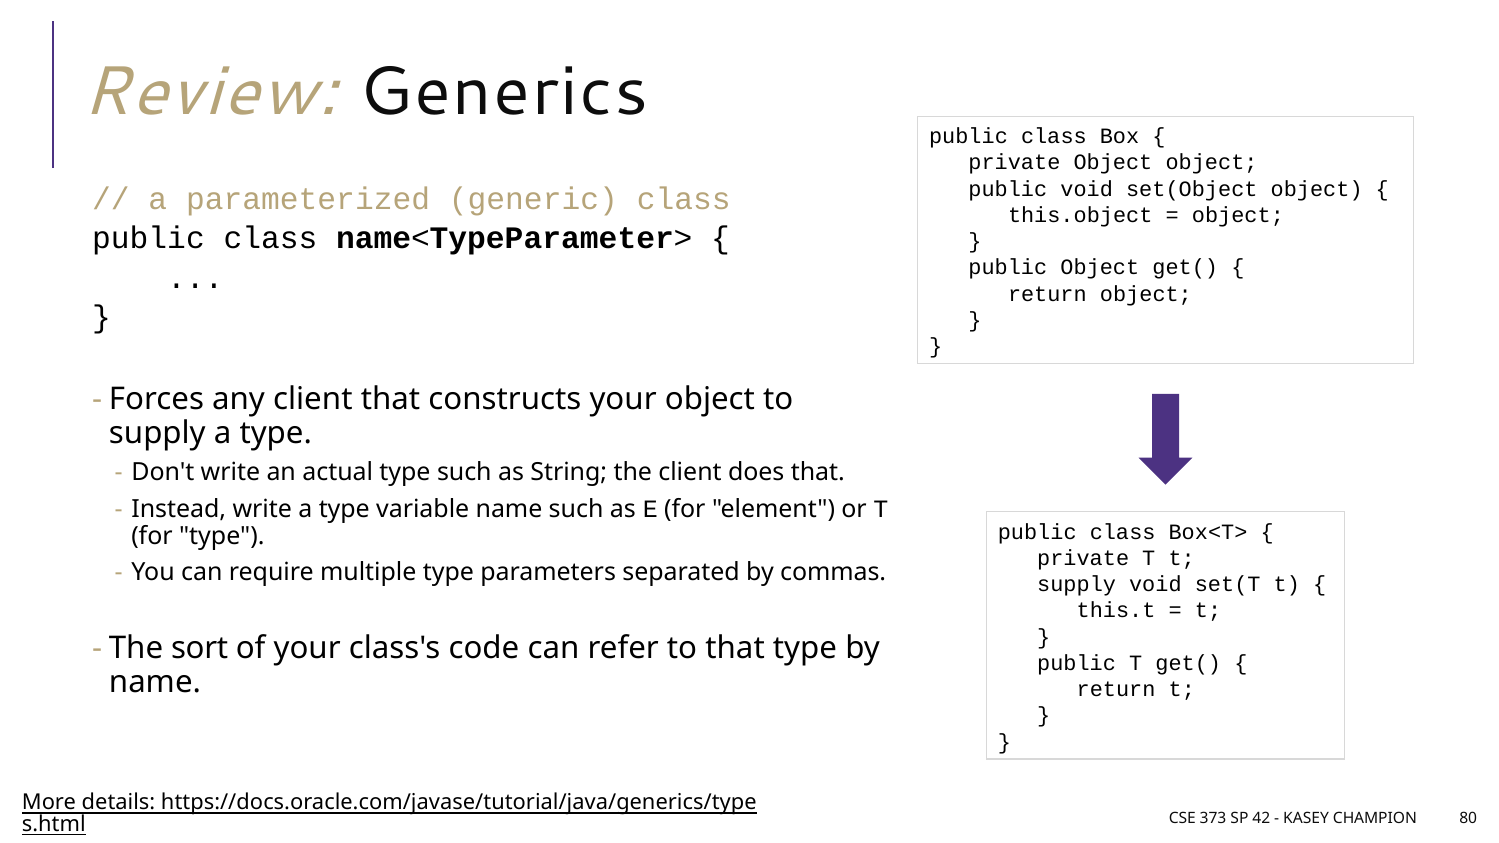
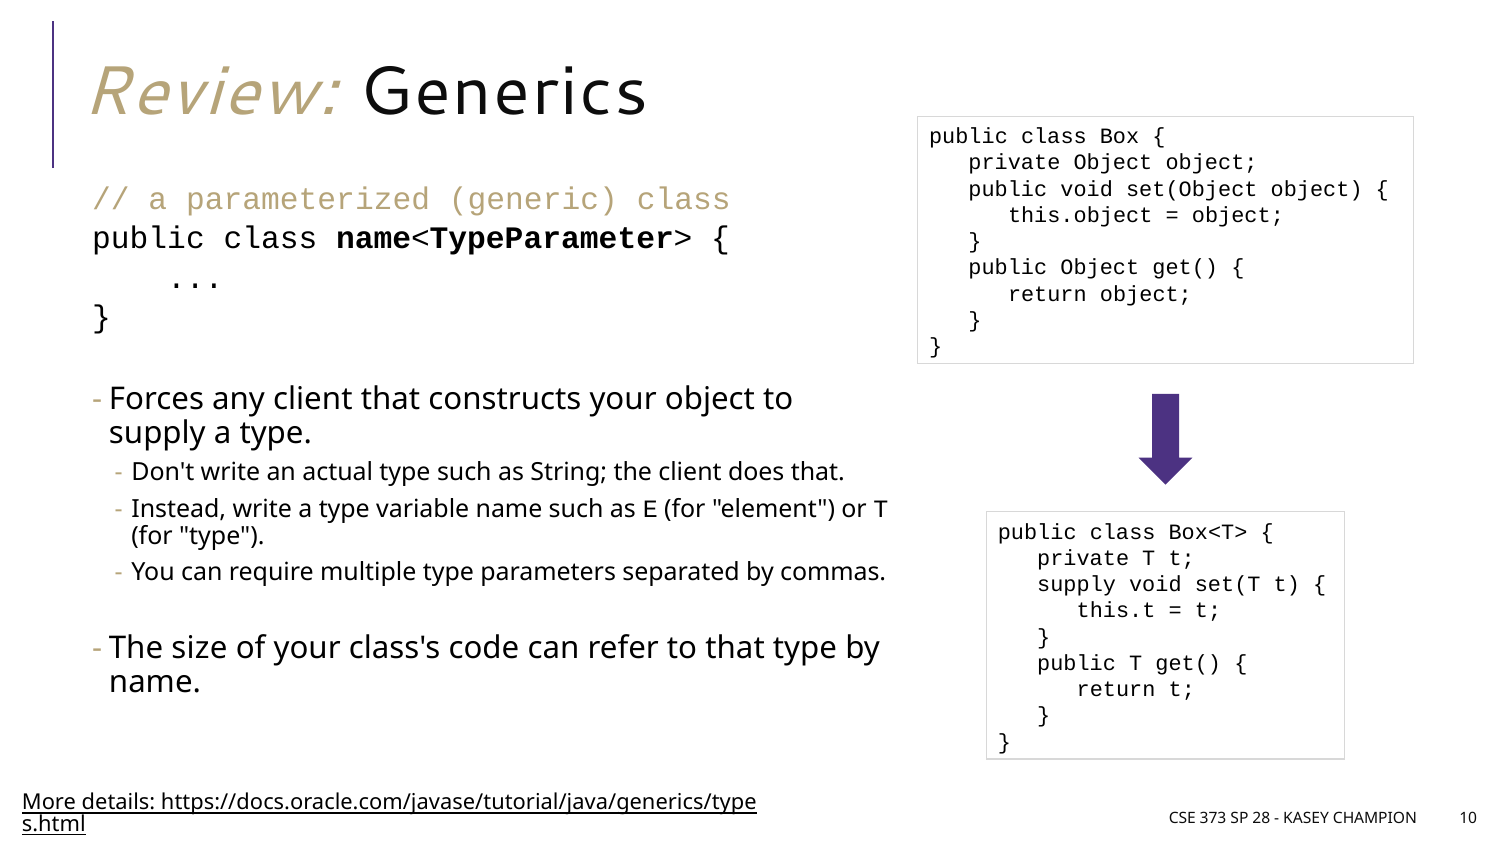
sort: sort -> size
42: 42 -> 28
80: 80 -> 10
